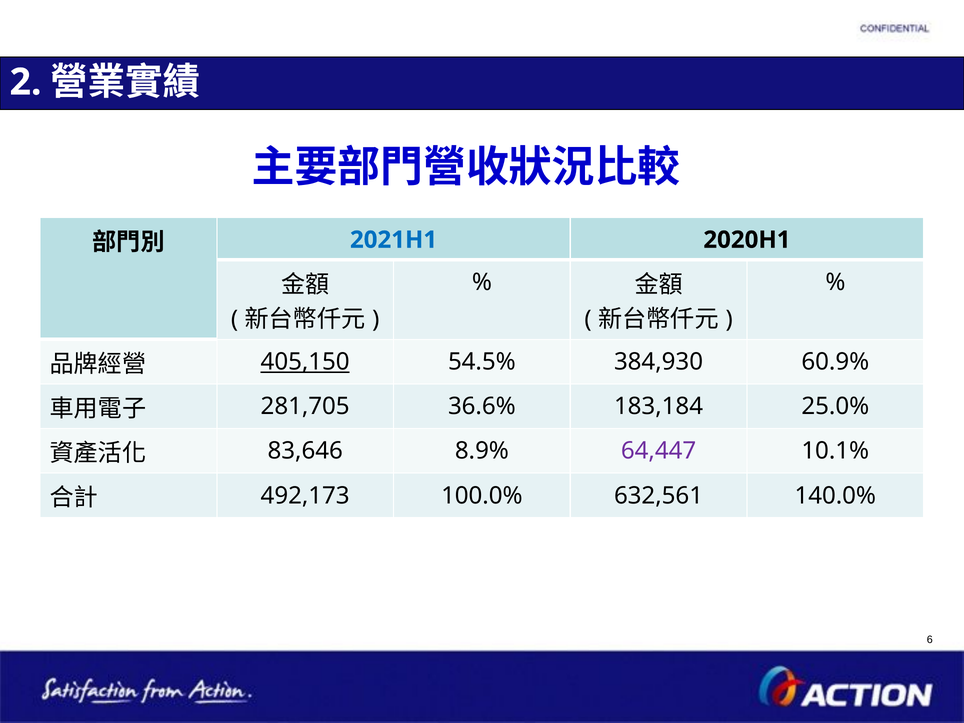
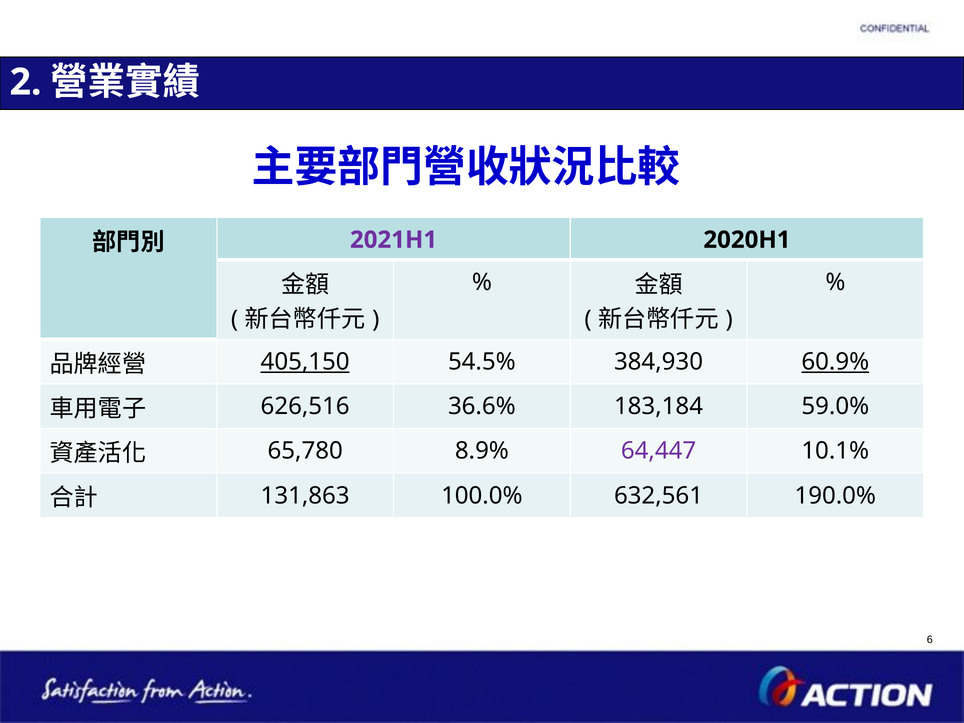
2021H1 colour: blue -> purple
60.9% underline: none -> present
281,705: 281,705 -> 626,516
25.0%: 25.0% -> 59.0%
83,646: 83,646 -> 65,780
492,173: 492,173 -> 131,863
140.0%: 140.0% -> 190.0%
